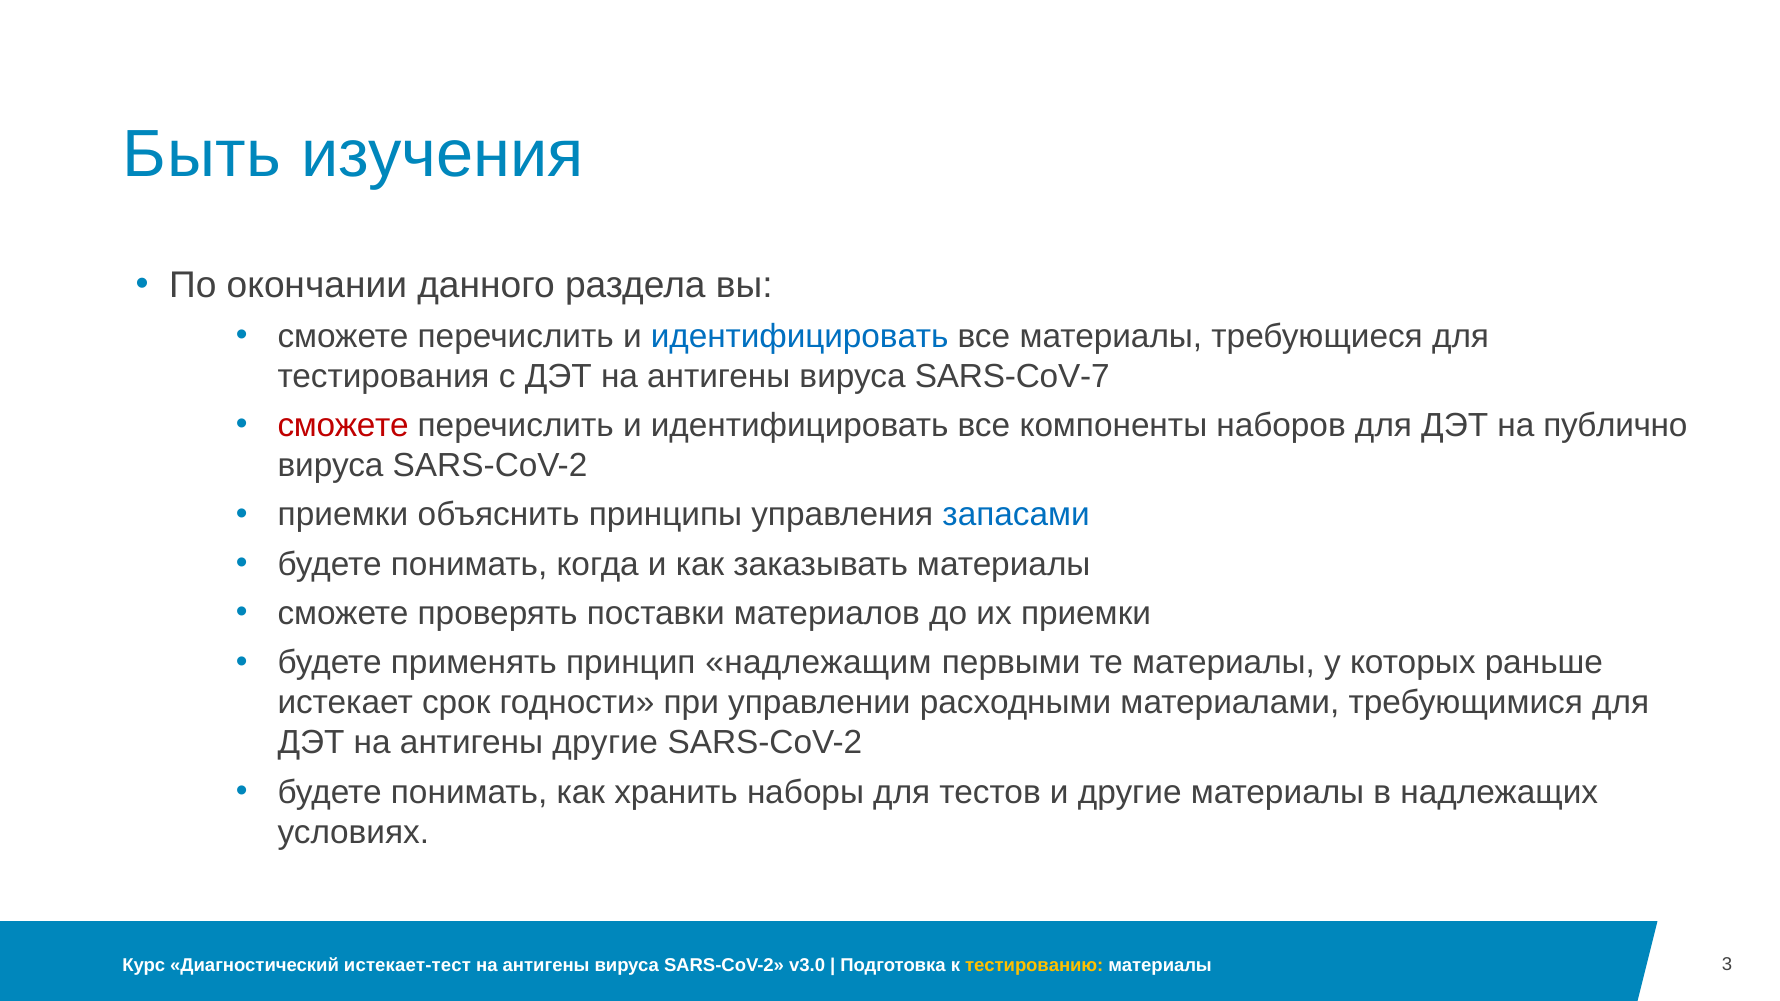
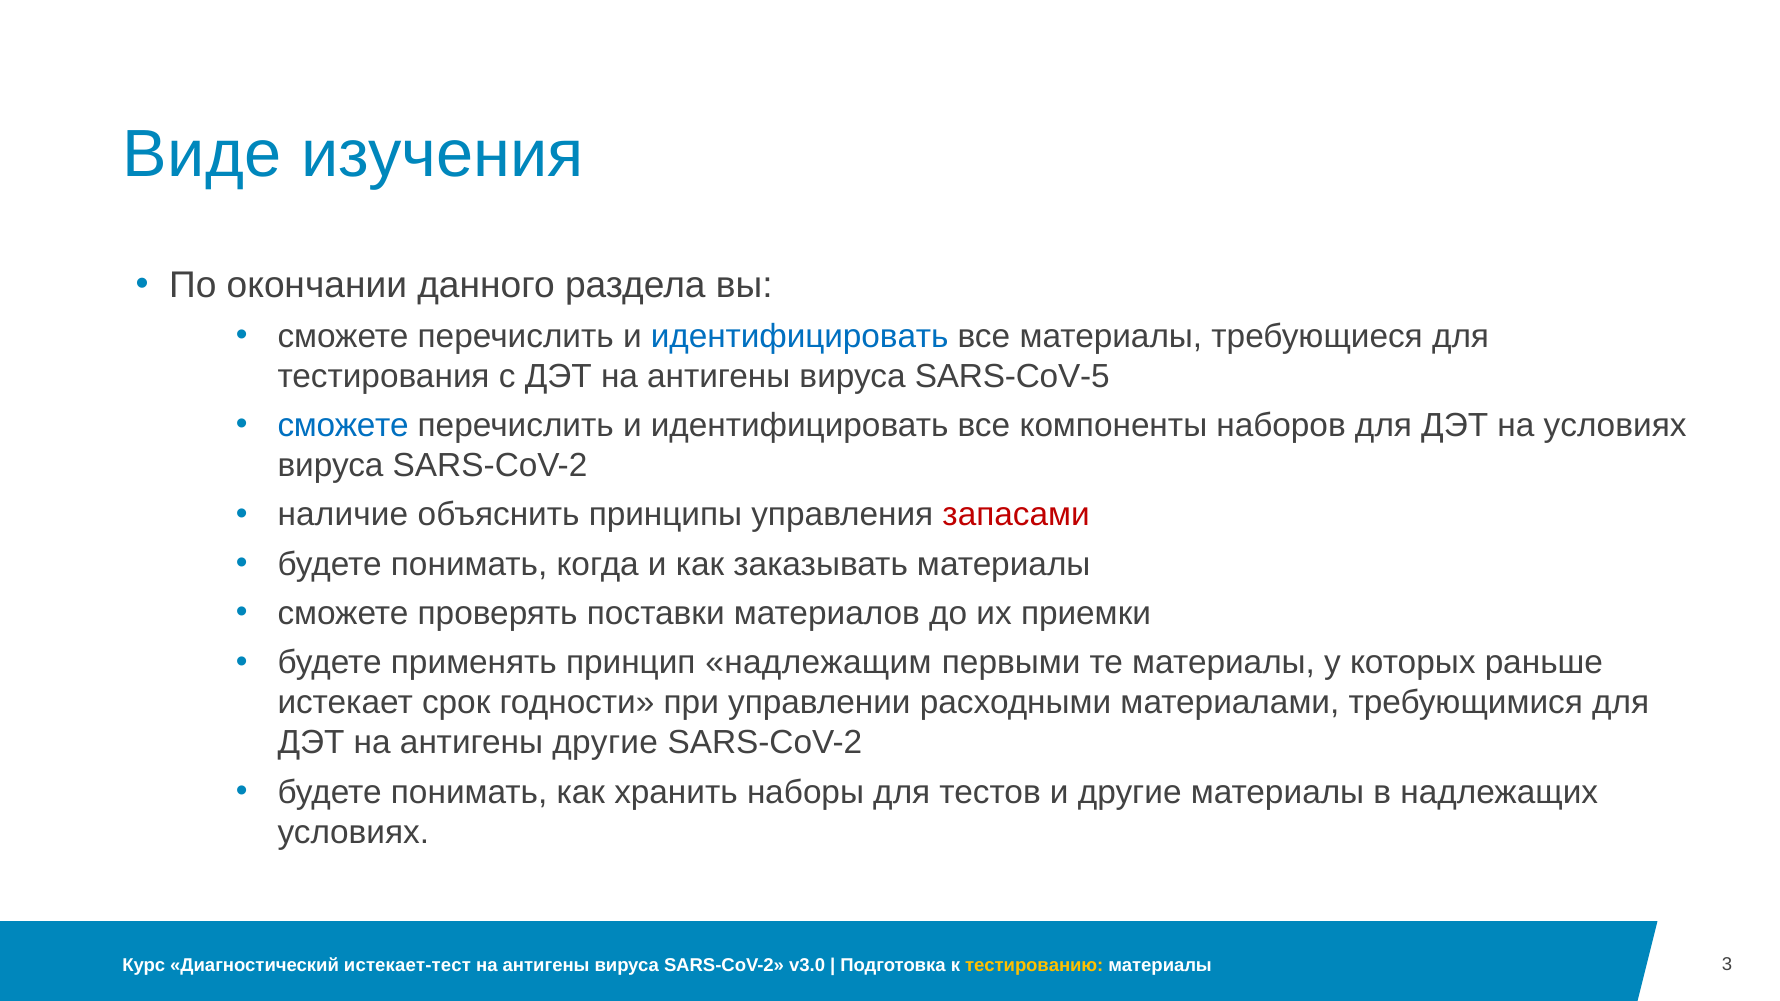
Быть: Быть -> Виде
SARS-CoV-7: SARS-CoV-7 -> SARS-CoV-5
сможете at (343, 426) colour: red -> blue
на публично: публично -> условиях
приемки at (343, 515): приемки -> наличие
запасами colour: blue -> red
